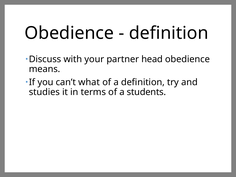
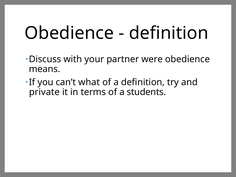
head: head -> were
studies: studies -> private
